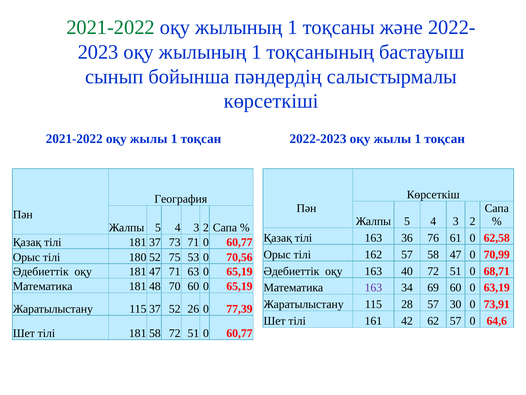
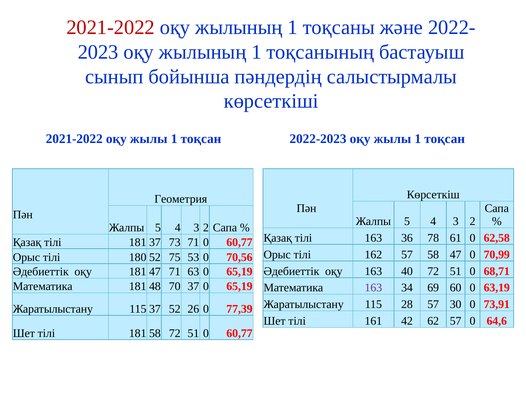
2021-2022 at (111, 27) colour: green -> red
География: География -> Геометрия
76: 76 -> 78
70 60: 60 -> 37
